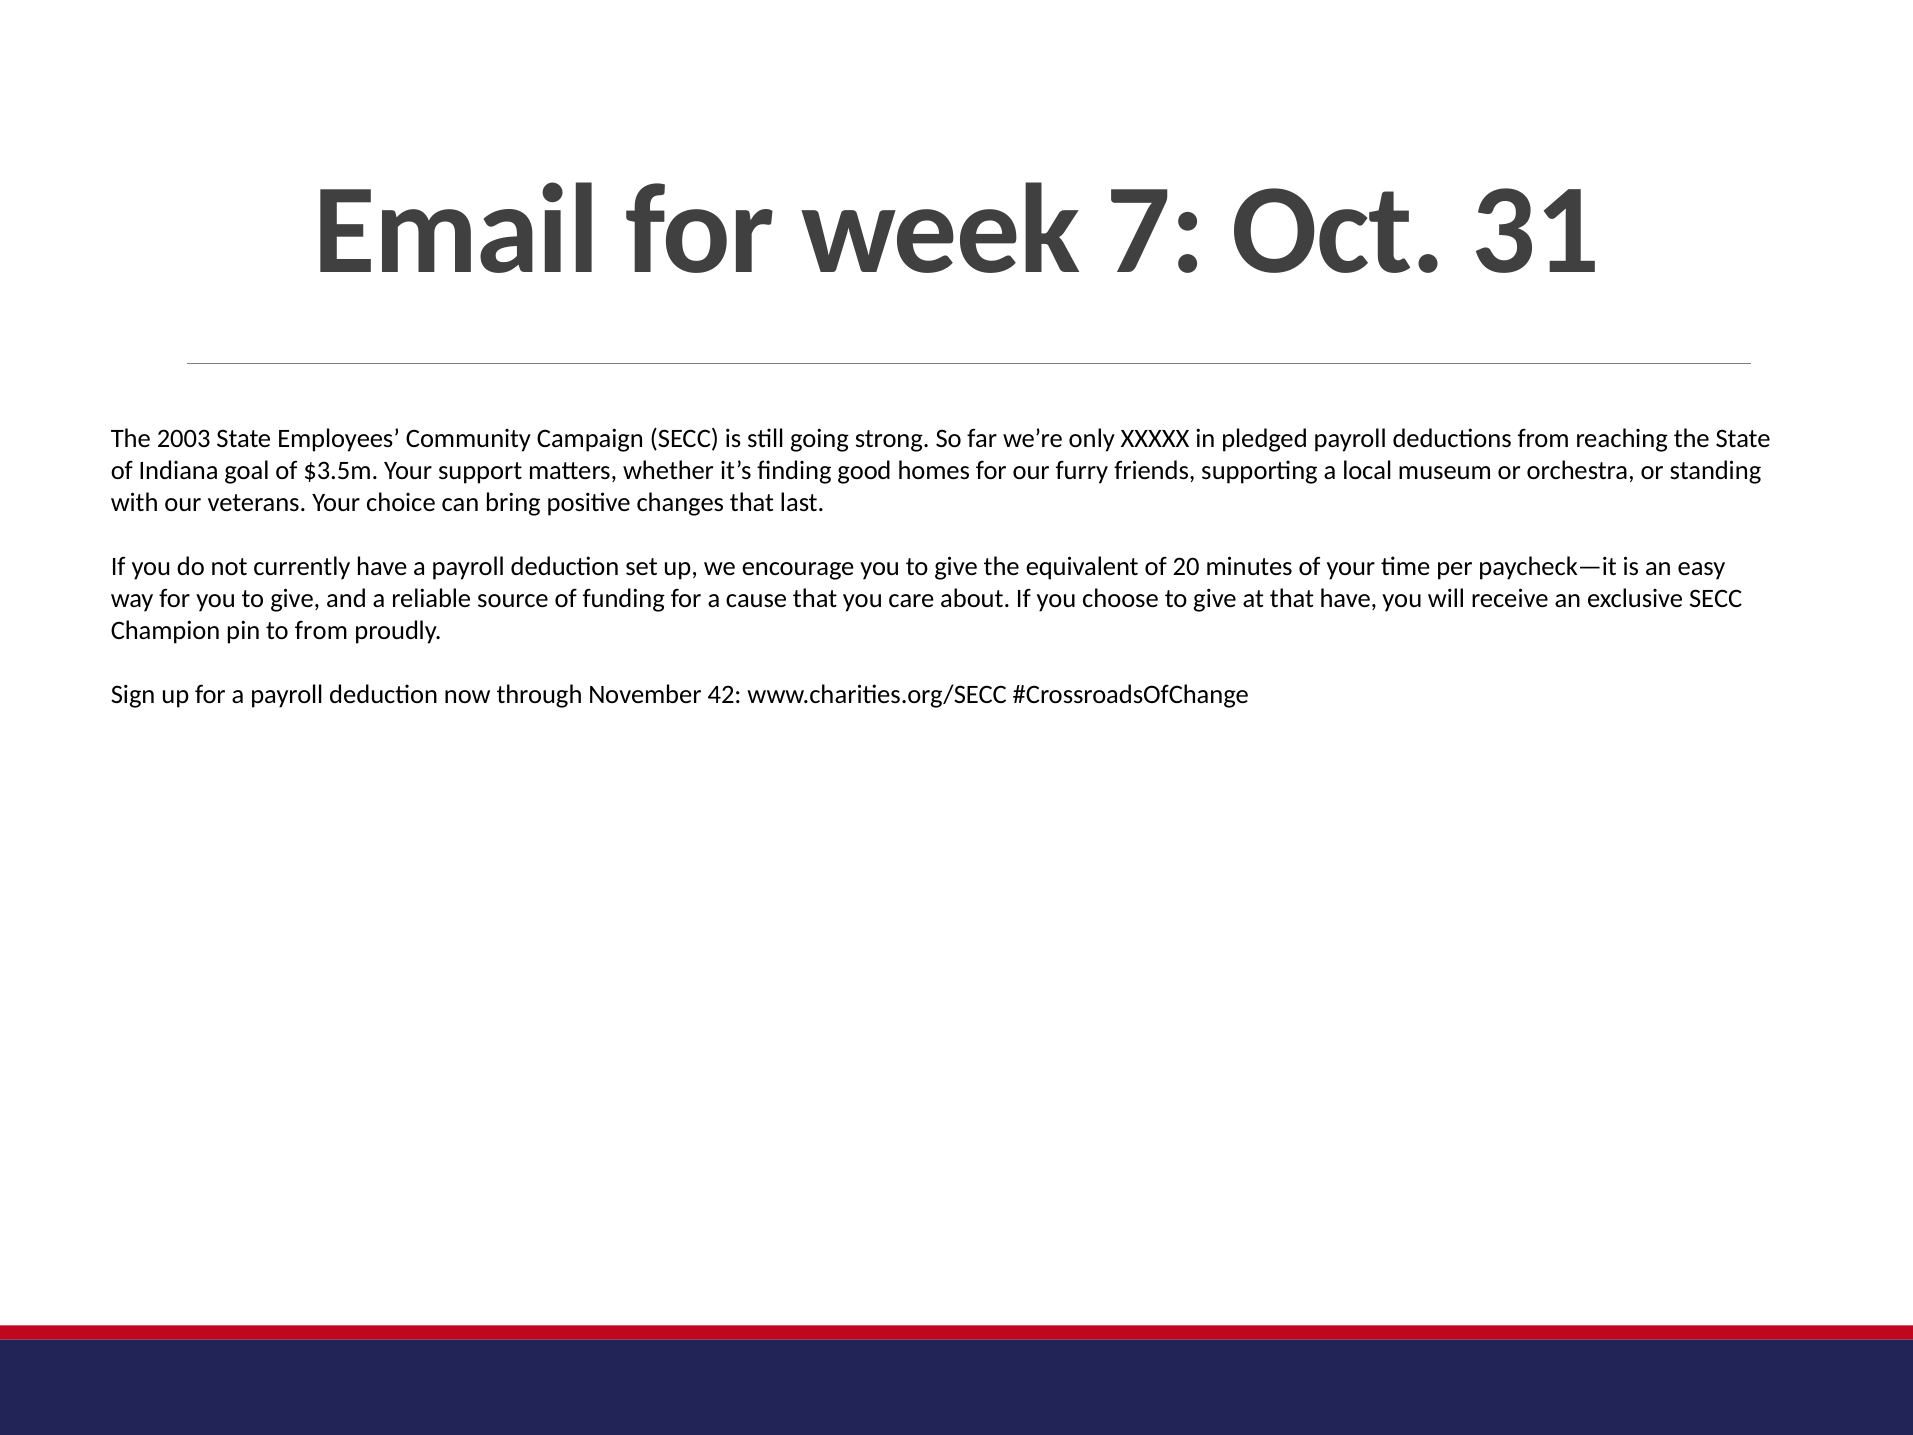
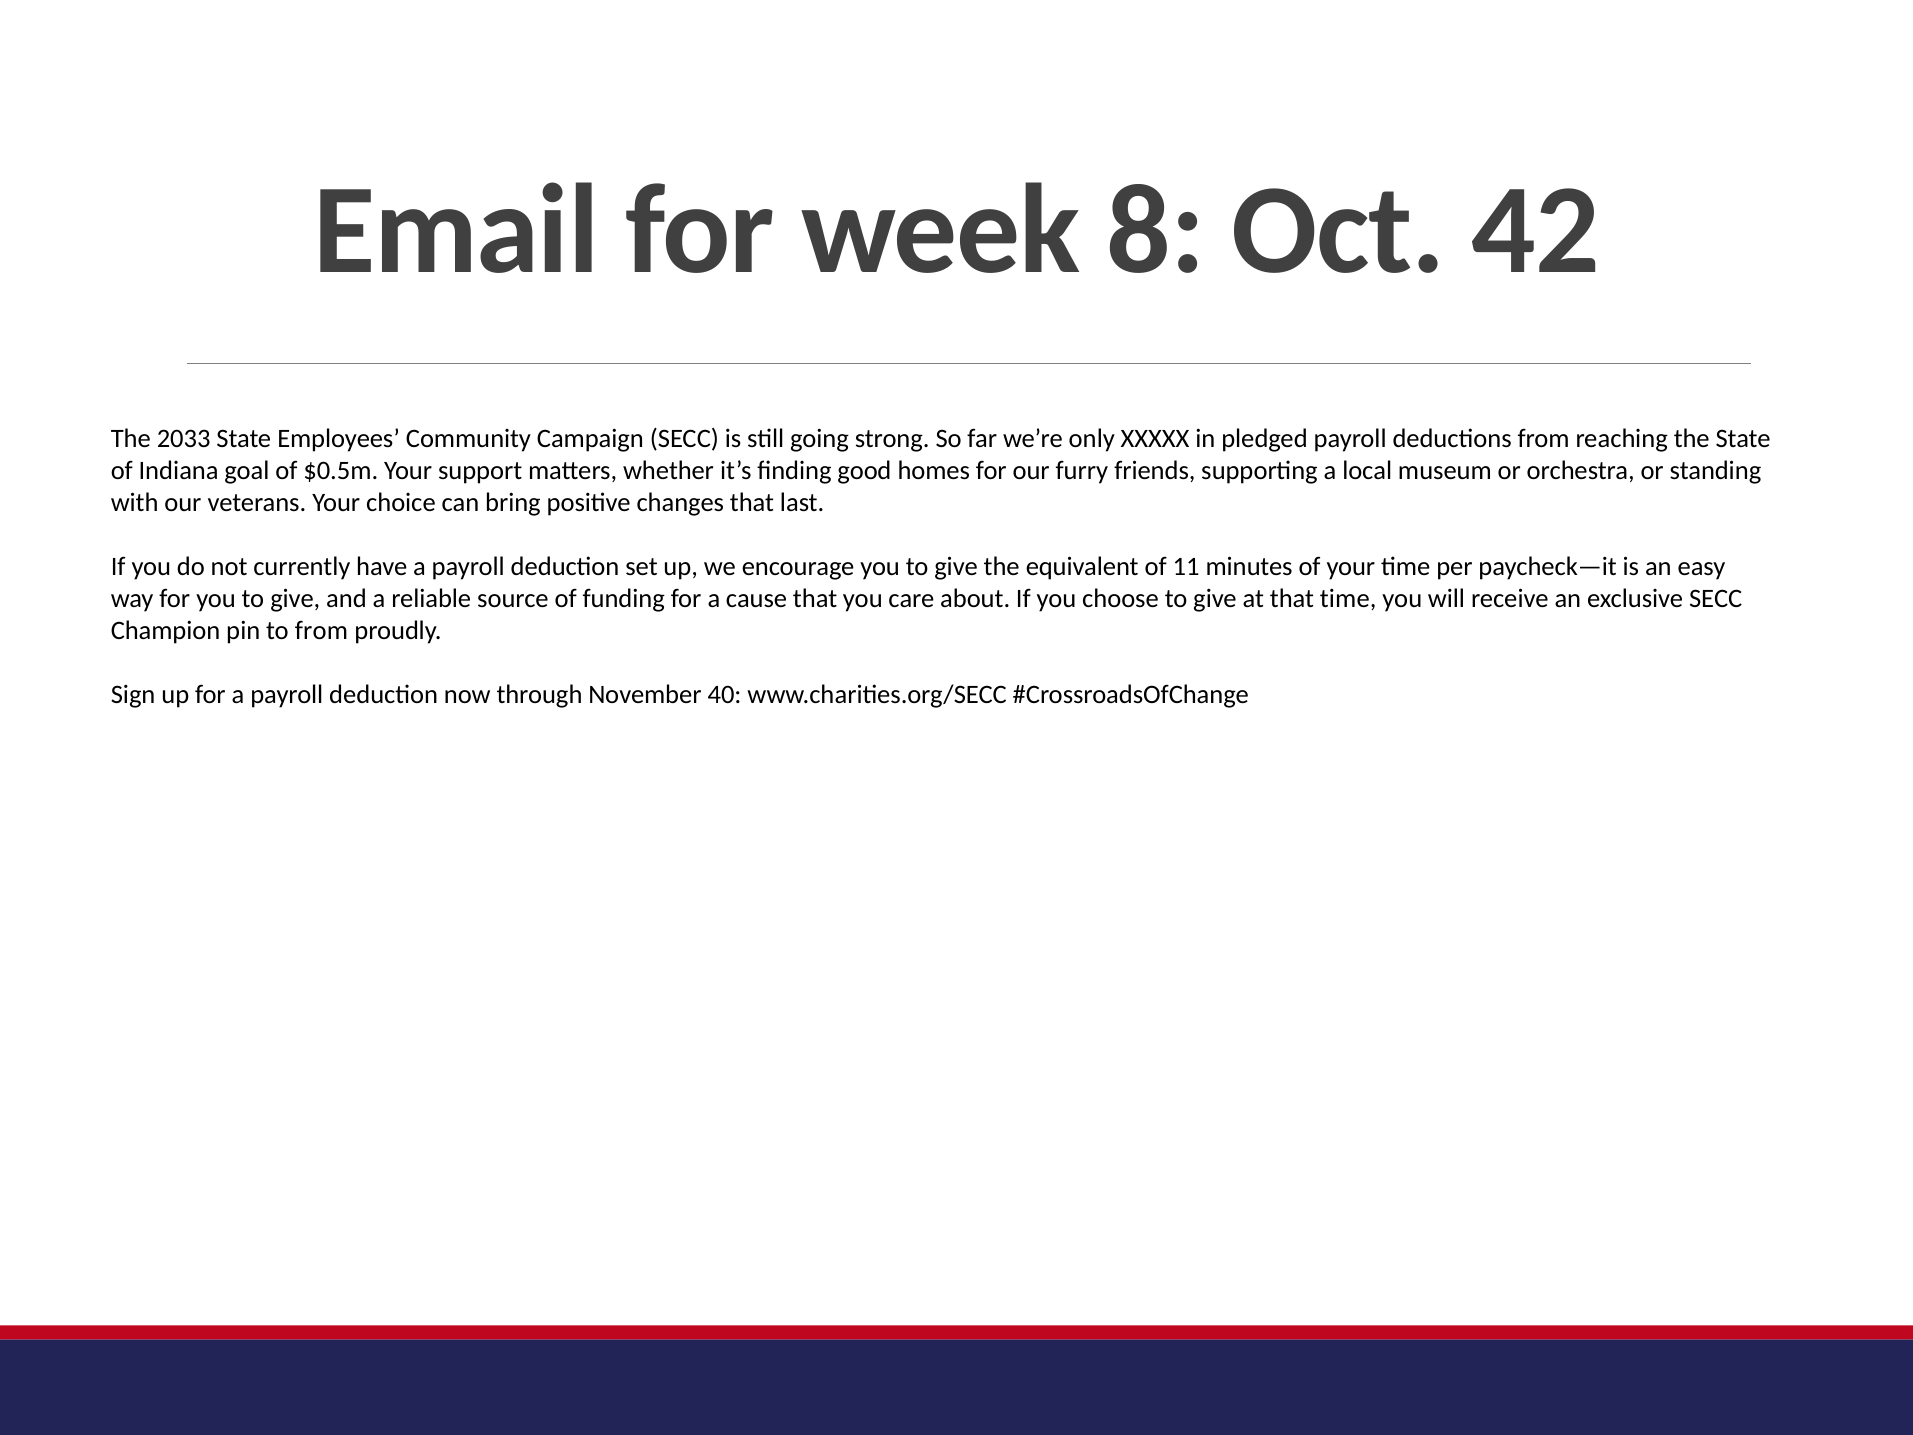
7: 7 -> 8
31: 31 -> 42
2003: 2003 -> 2033
$3.5m: $3.5m -> $0.5m
20: 20 -> 11
that have: have -> time
42: 42 -> 40
